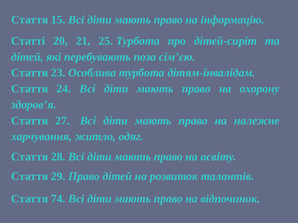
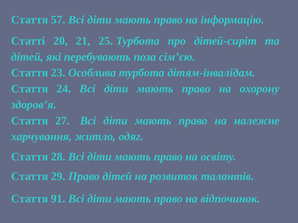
15: 15 -> 57
74: 74 -> 91
